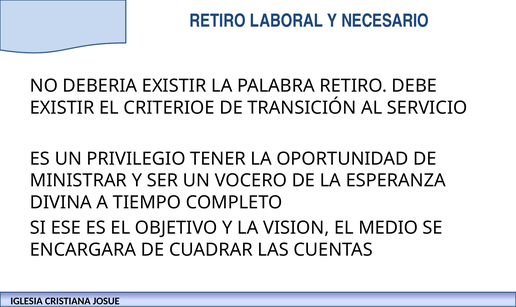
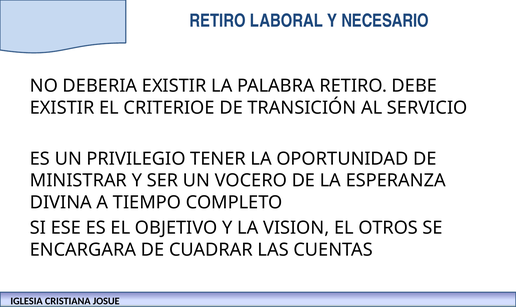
MEDIO: MEDIO -> OTROS
